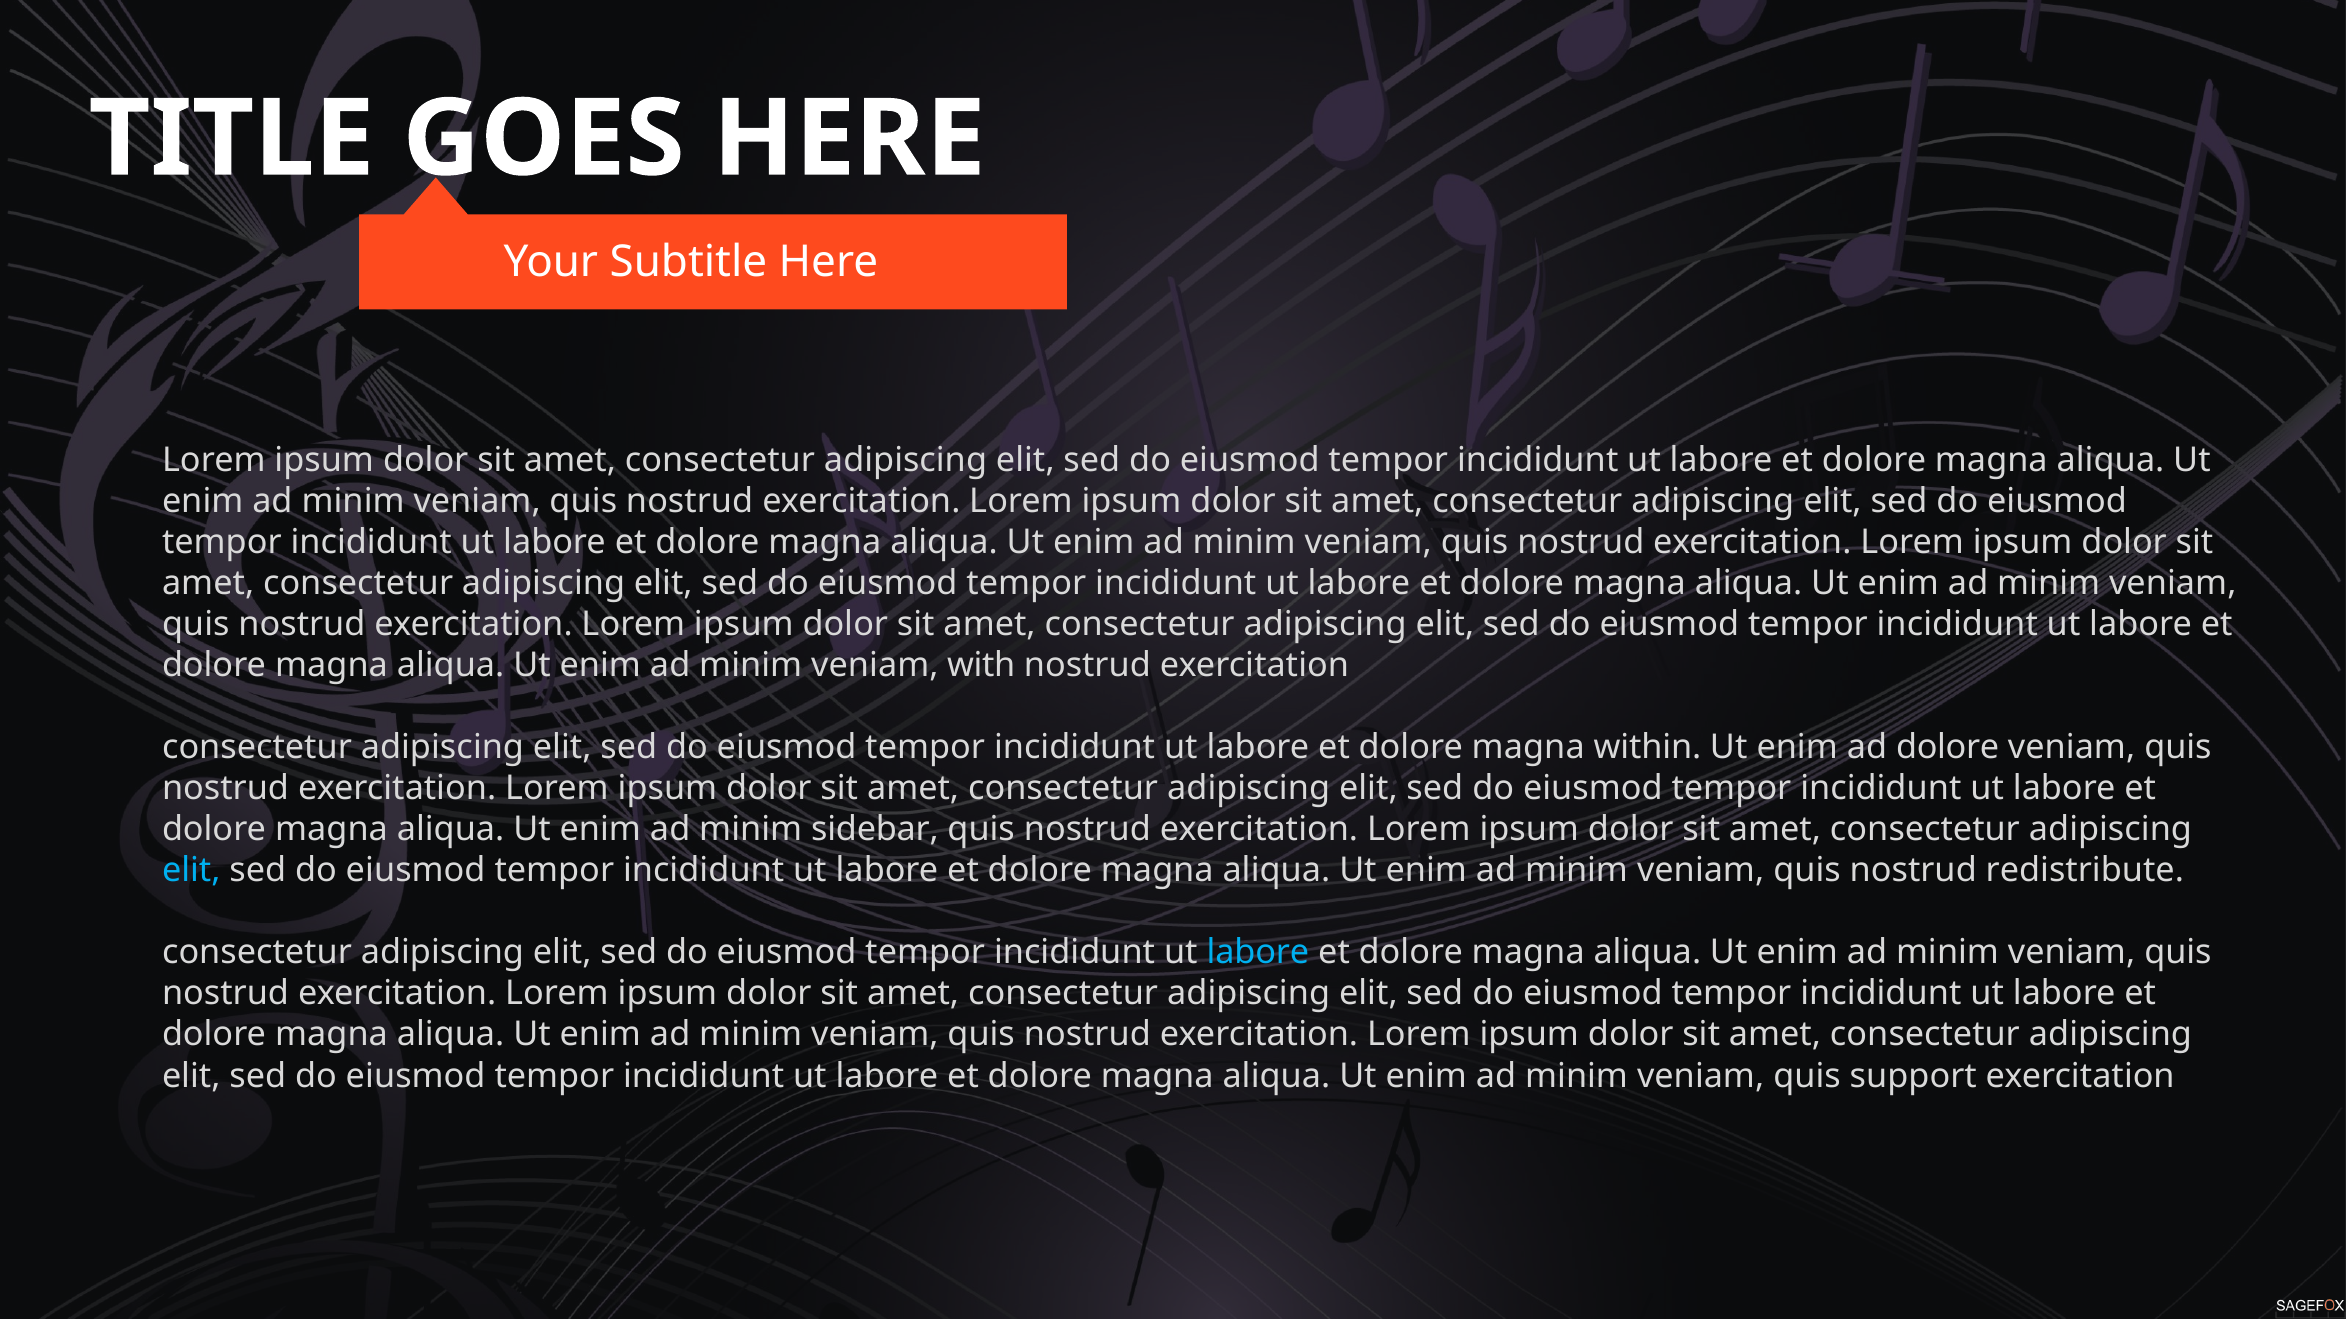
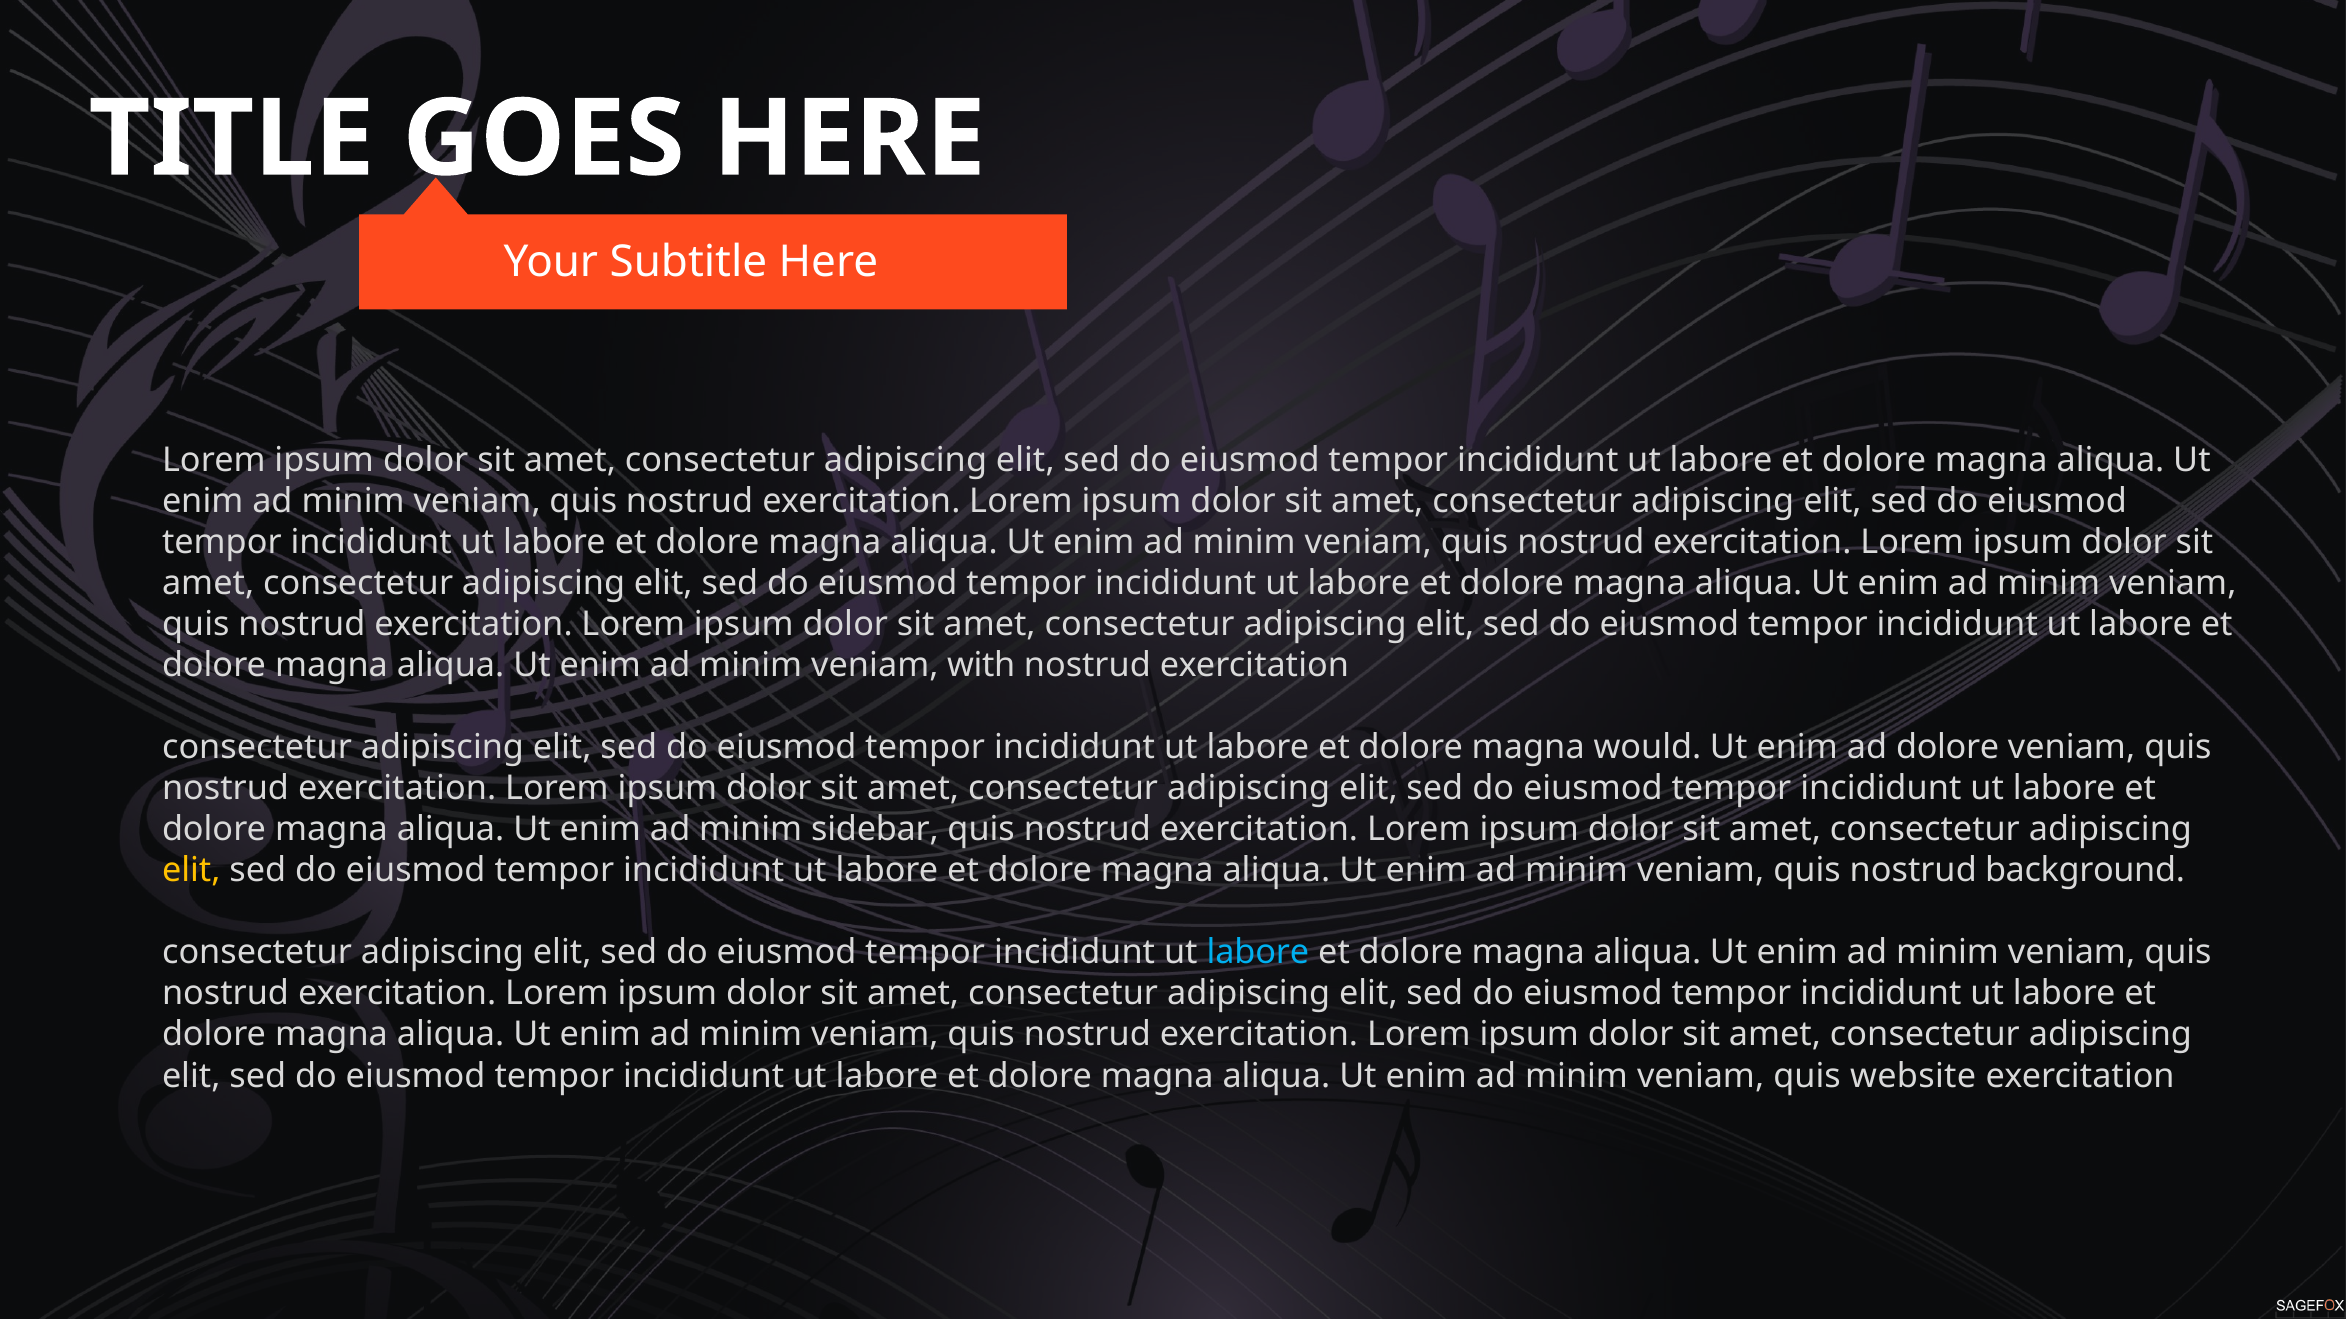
within: within -> would
elit at (191, 871) colour: light blue -> yellow
redistribute: redistribute -> background
support: support -> website
